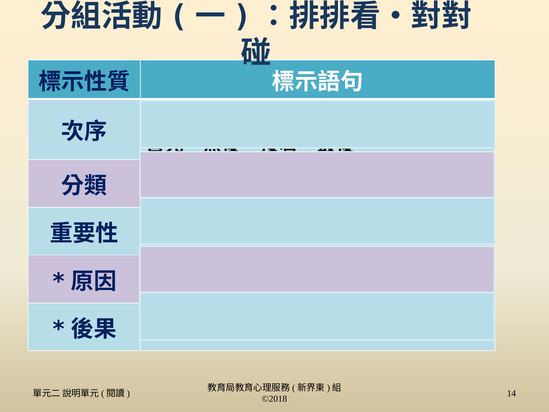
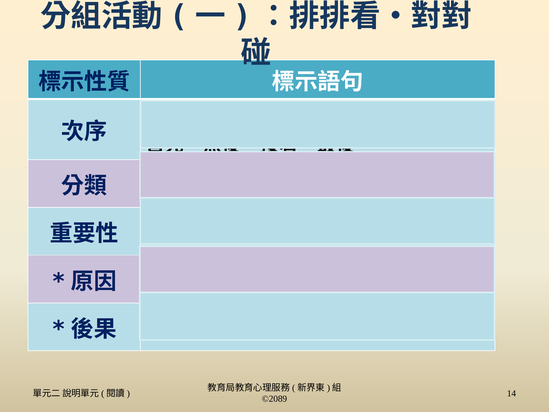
©2018: ©2018 -> ©2089
